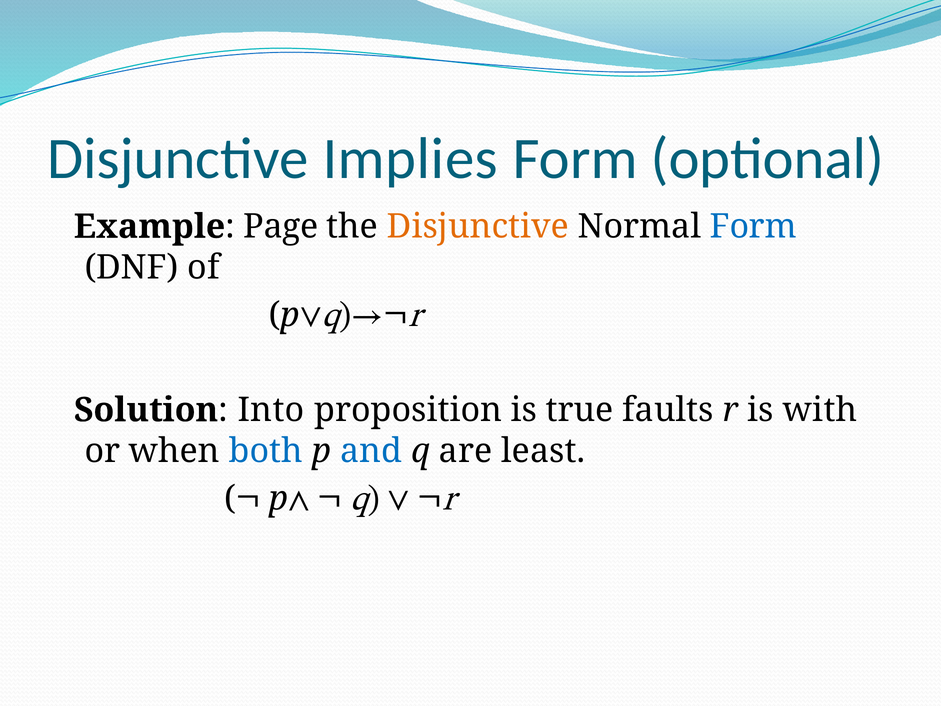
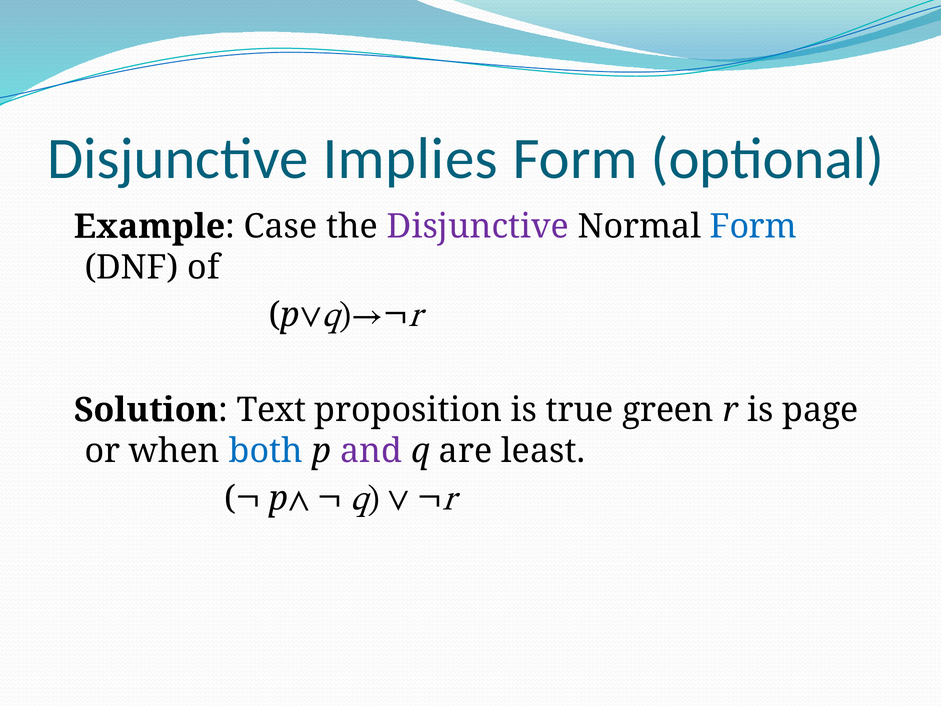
Page: Page -> Case
Disjunctive at (478, 227) colour: orange -> purple
Into: Into -> Text
faults: faults -> green
with: with -> page
and colour: blue -> purple
